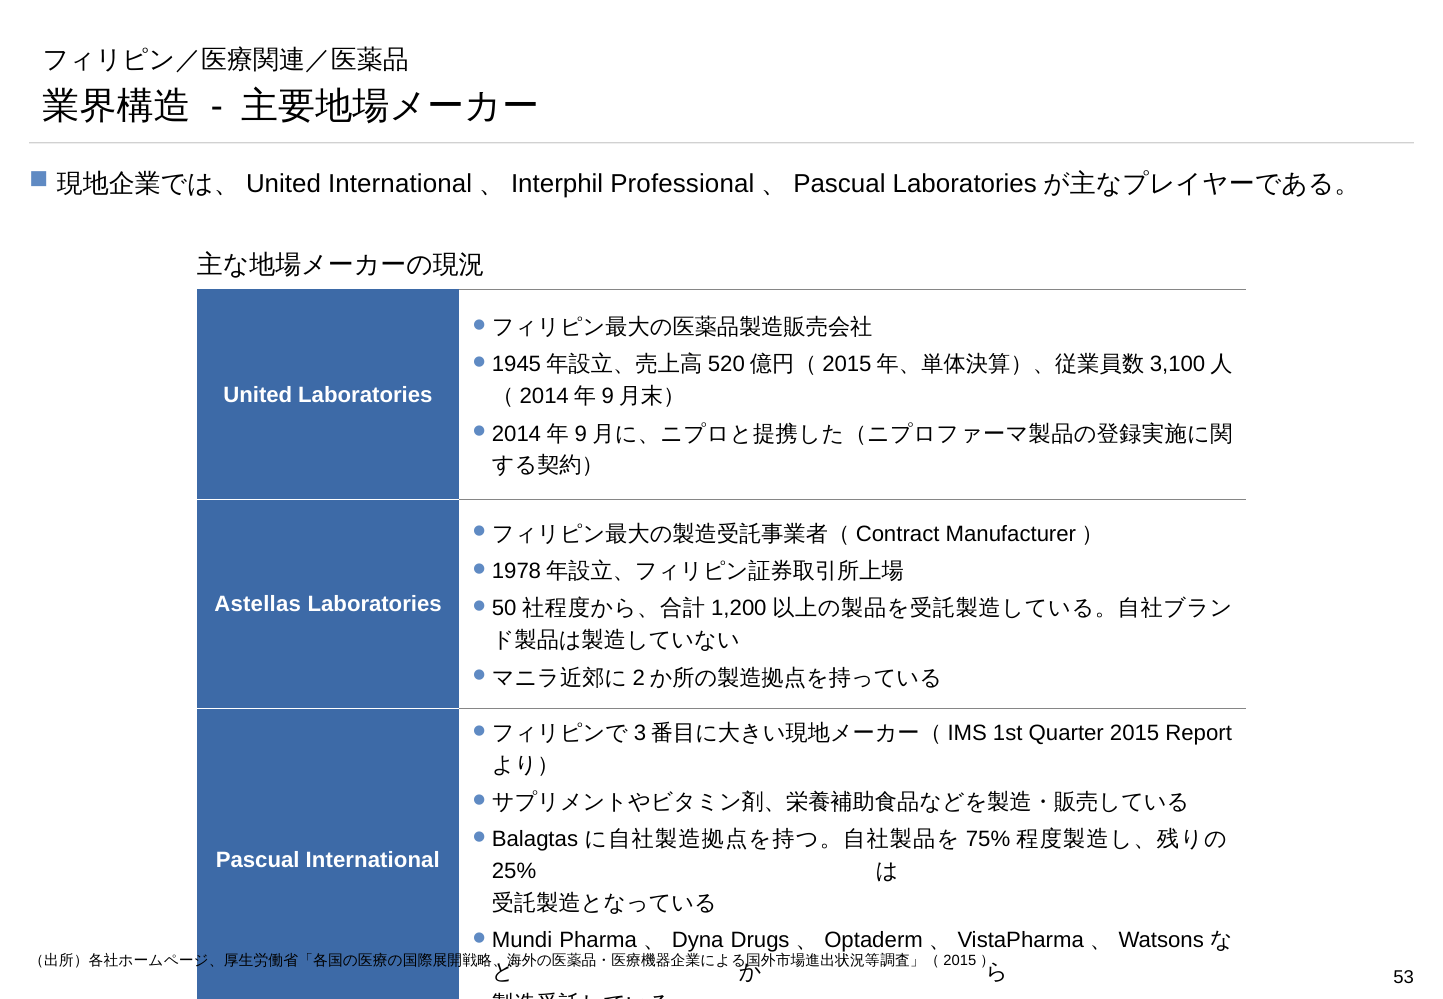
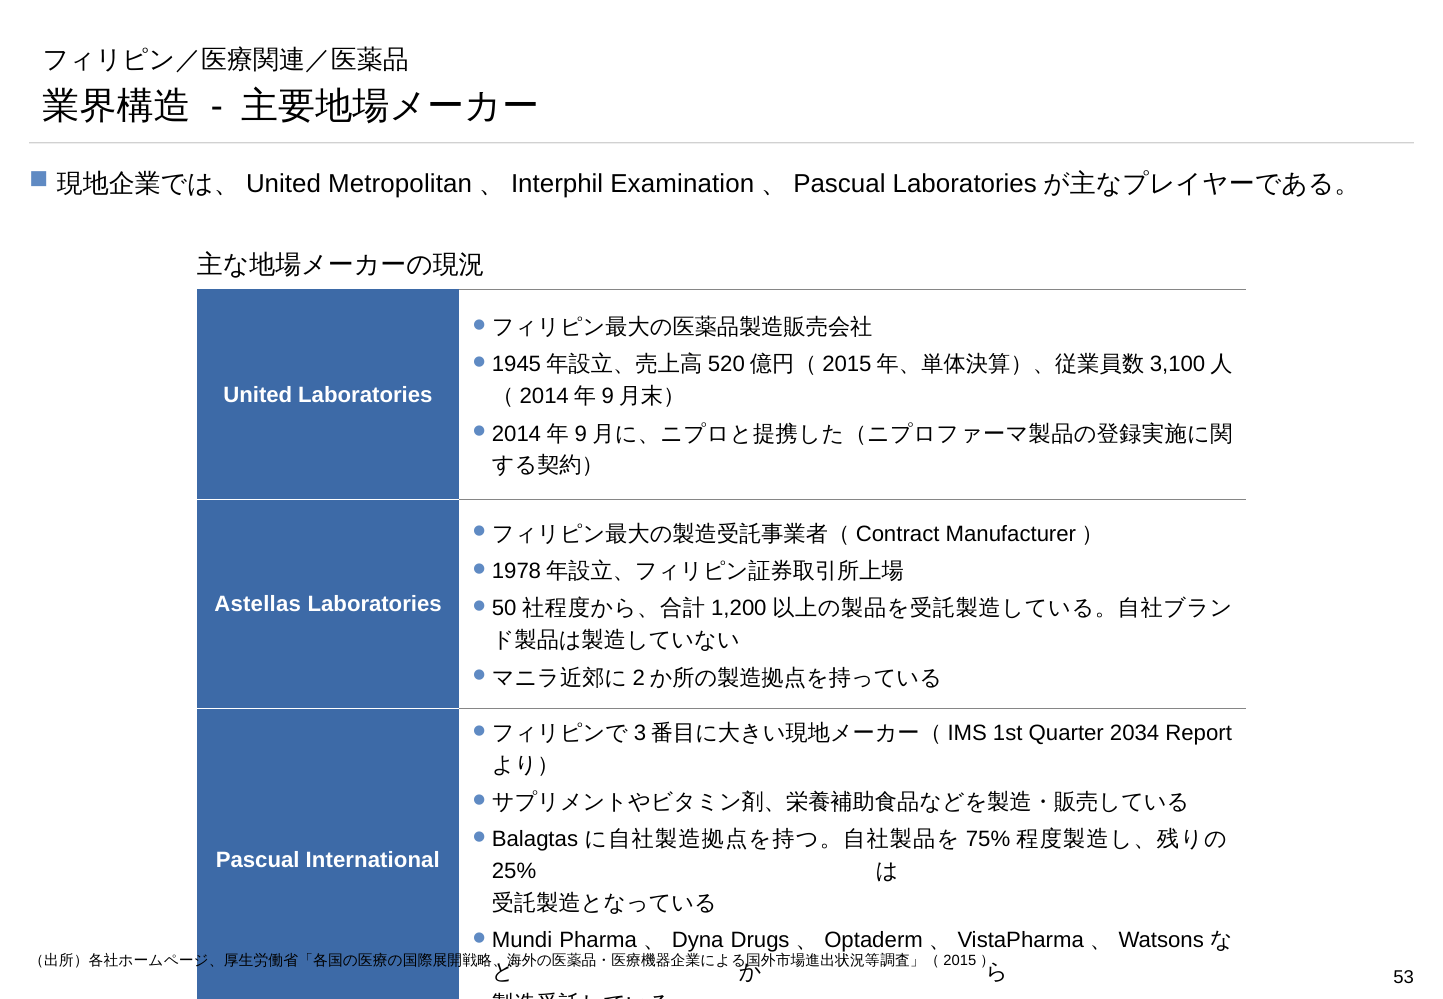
International at (400, 184): International -> Metropolitan
Professional: Professional -> Examination
2015: 2015 -> 2034
